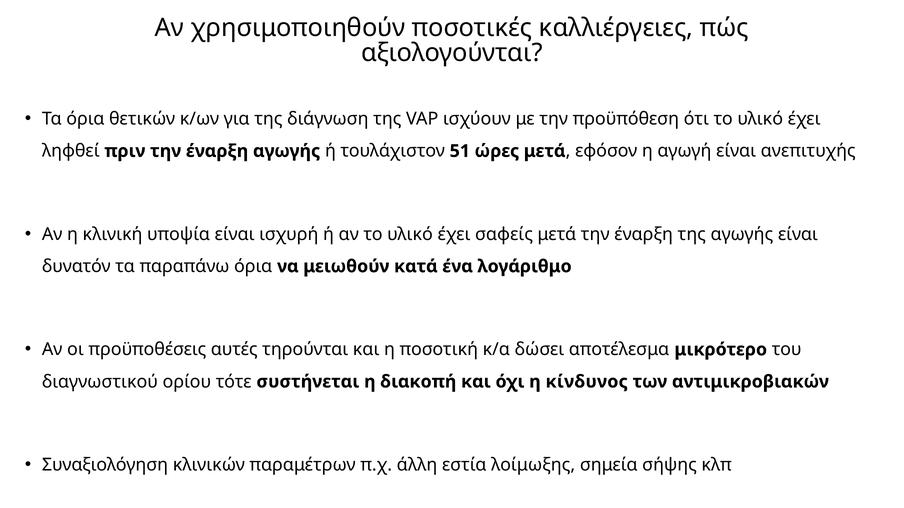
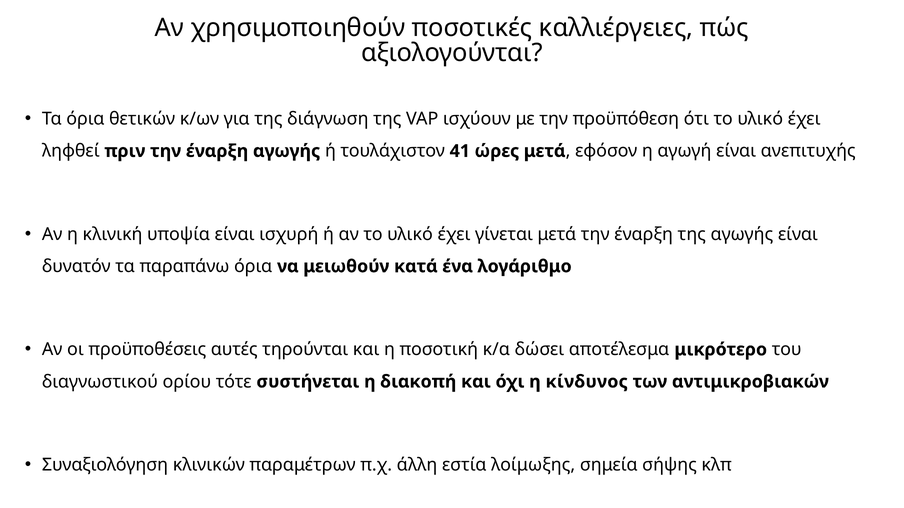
51: 51 -> 41
σαφείς: σαφείς -> γίνεται
